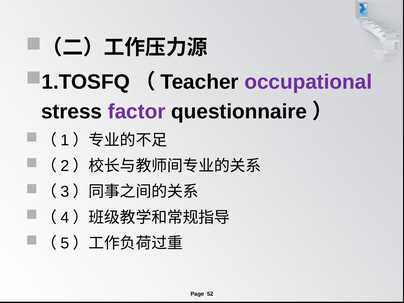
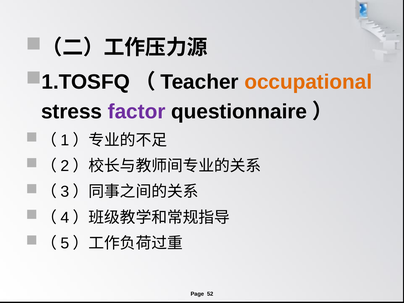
occupational colour: purple -> orange
